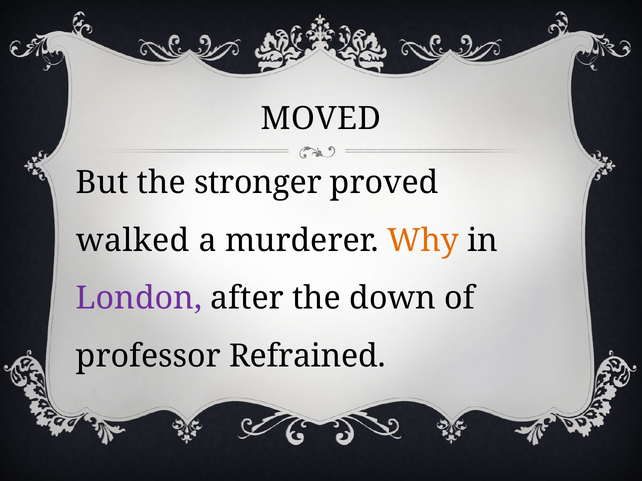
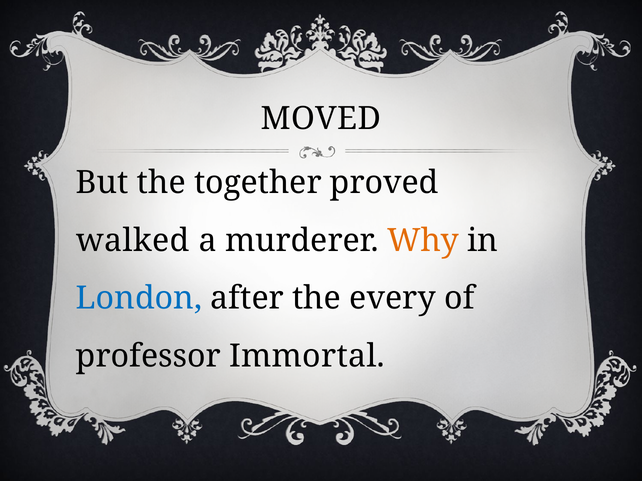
stronger: stronger -> together
London colour: purple -> blue
down: down -> every
Refrained: Refrained -> Immortal
